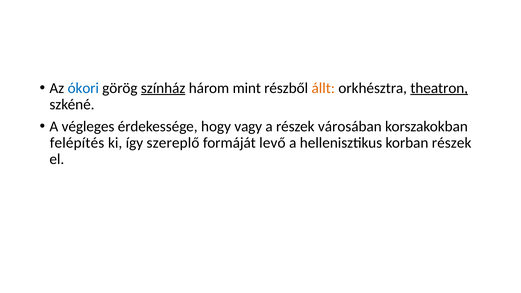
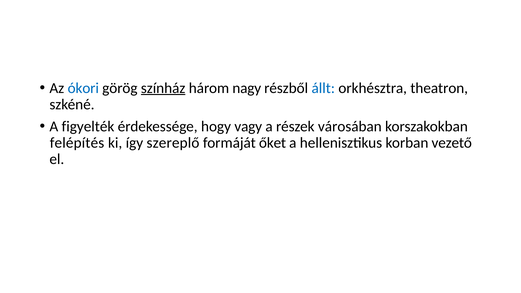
mint: mint -> nagy
állt colour: orange -> blue
theatron underline: present -> none
végleges: végleges -> figyelték
levő: levő -> őket
korban részek: részek -> vezető
